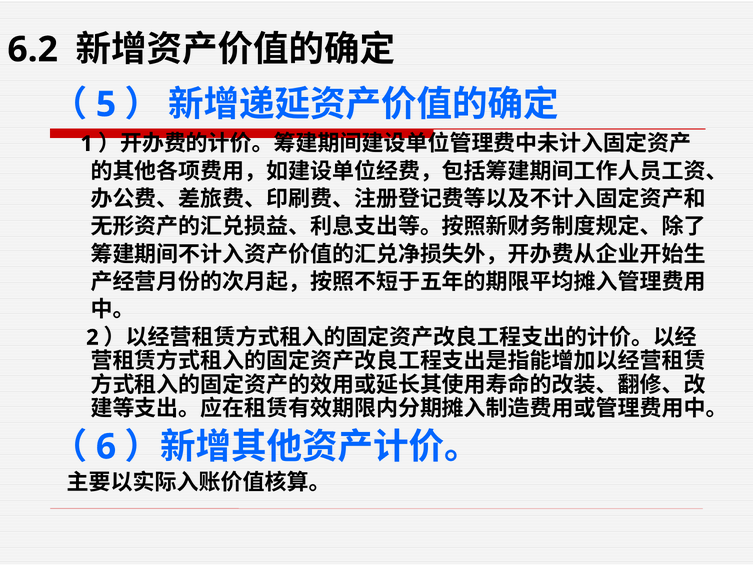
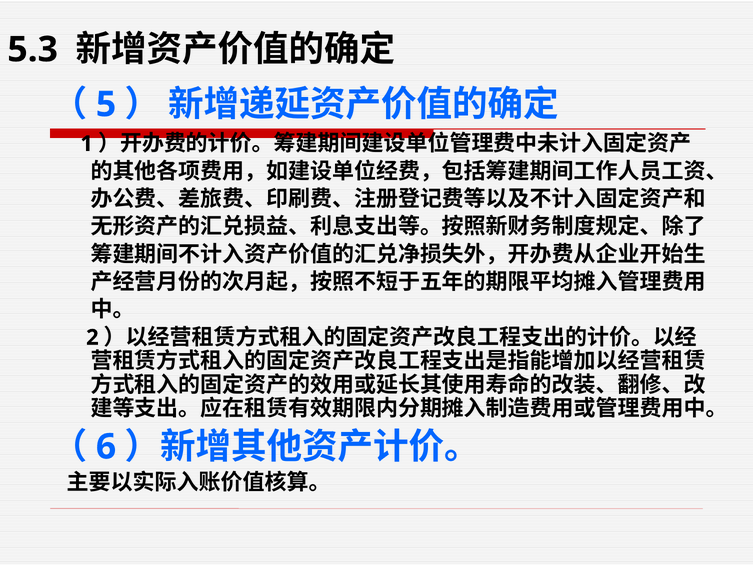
6.2: 6.2 -> 5.3
